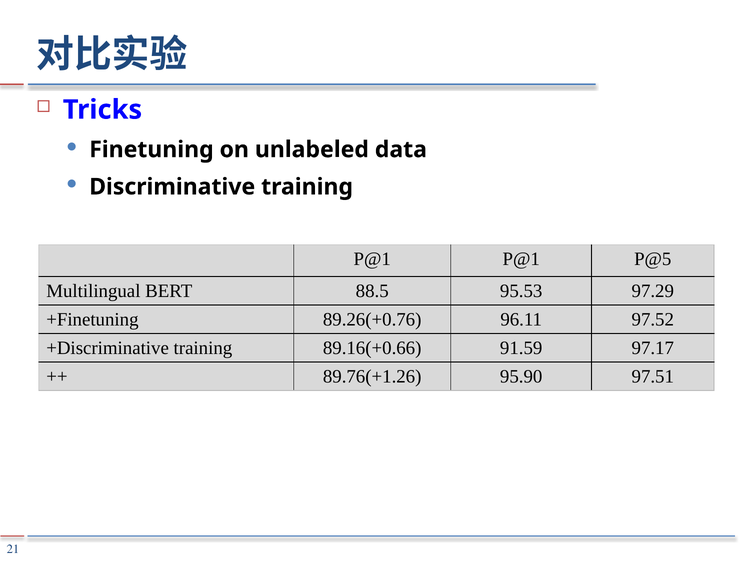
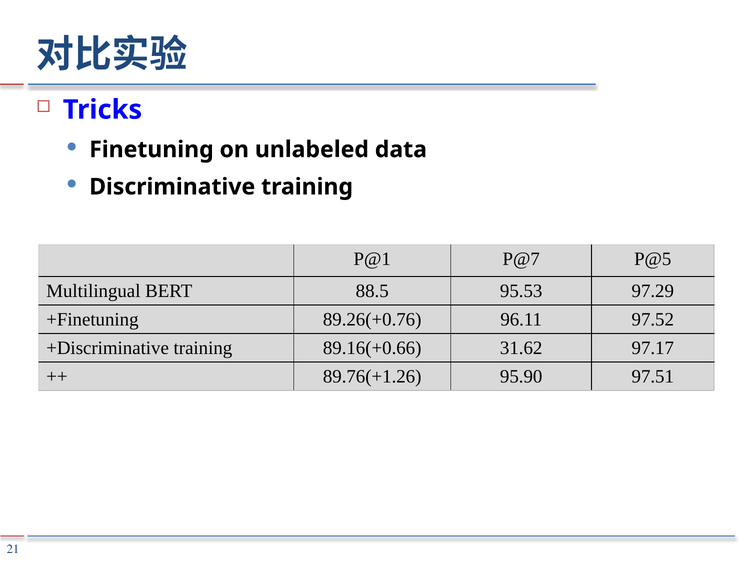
P@1 P@1: P@1 -> P@7
91.59: 91.59 -> 31.62
